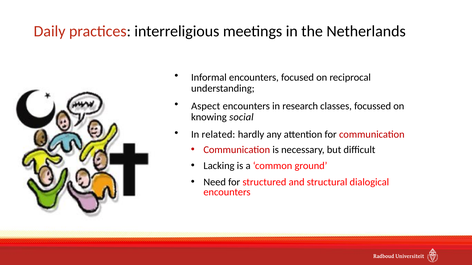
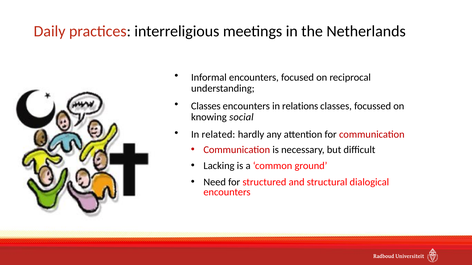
Aspect at (206, 106): Aspect -> Classes
research: research -> relations
